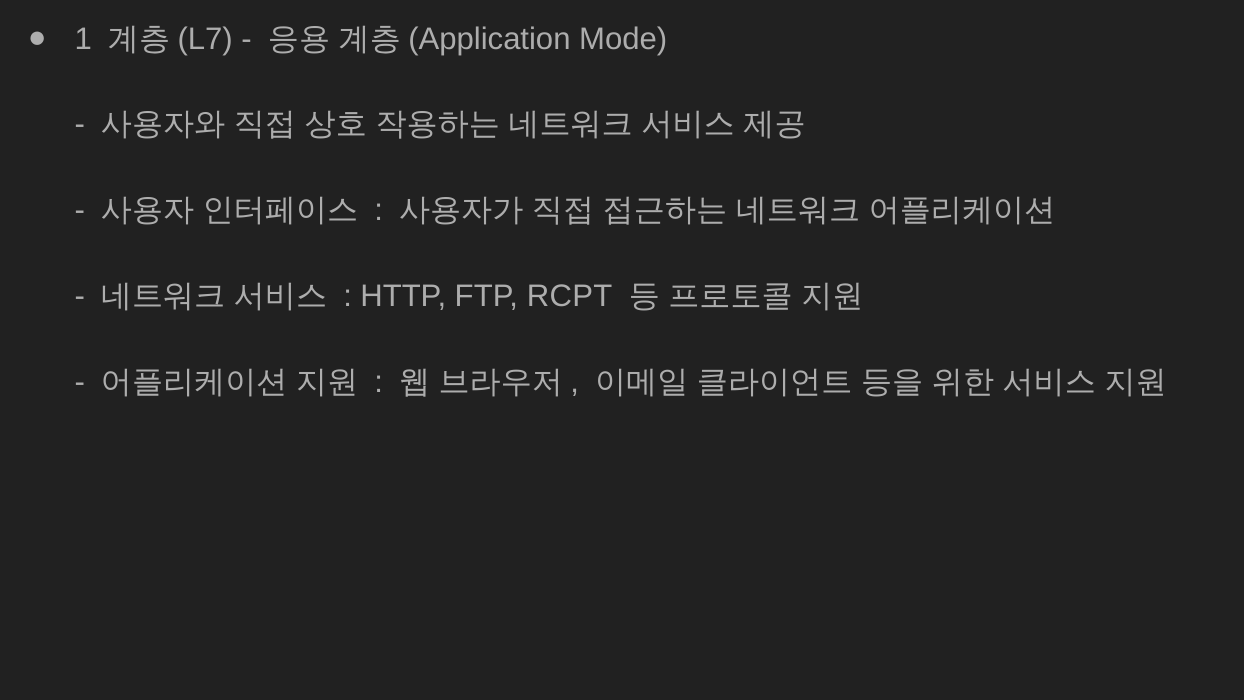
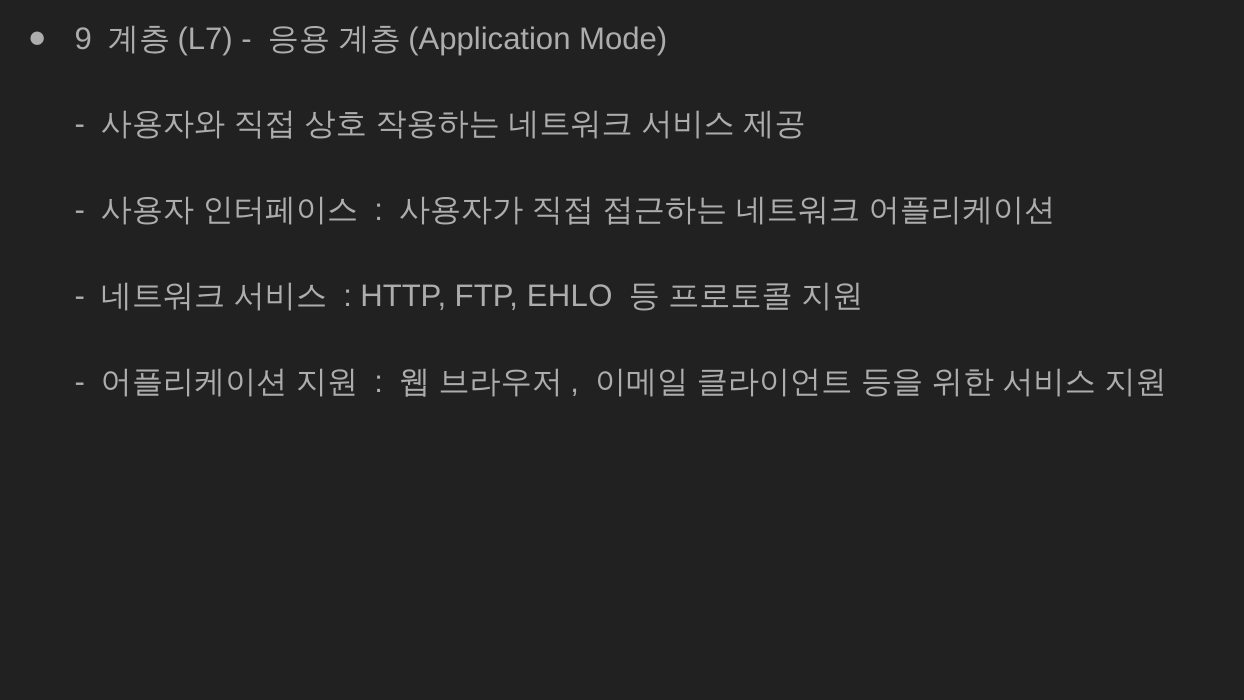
1: 1 -> 9
RCPT: RCPT -> EHLO
